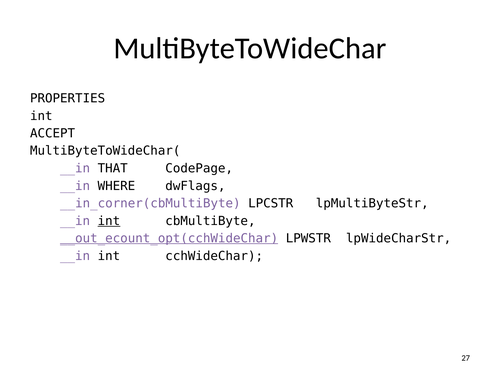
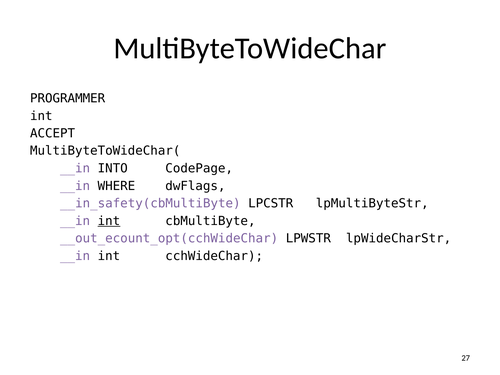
PROPERTIES: PROPERTIES -> PROGRAMMER
THAT: THAT -> INTO
__in_corner(cbMultiByte: __in_corner(cbMultiByte -> __in_safety(cbMultiByte
__out_ecount_opt(cchWideChar underline: present -> none
